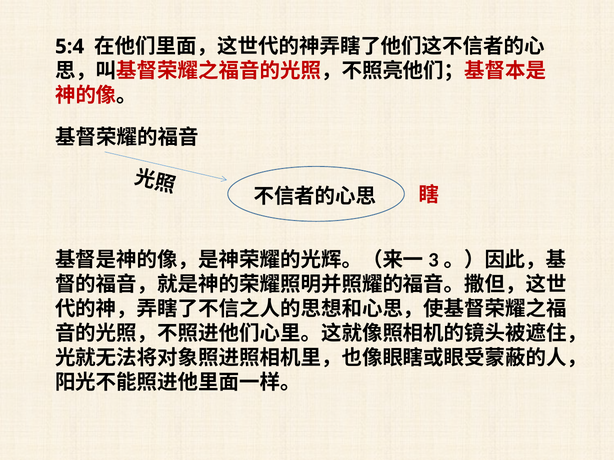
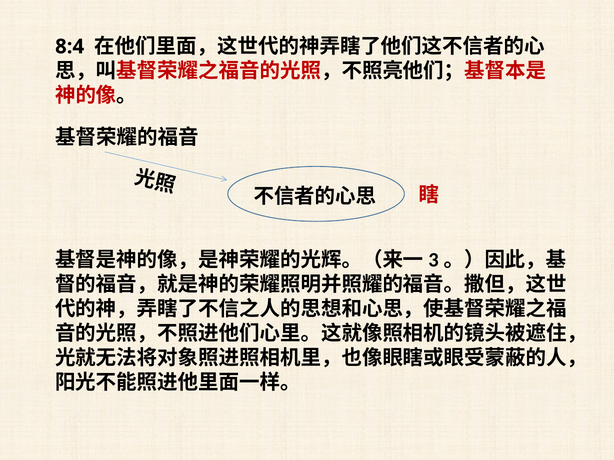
5:4: 5:4 -> 8:4
